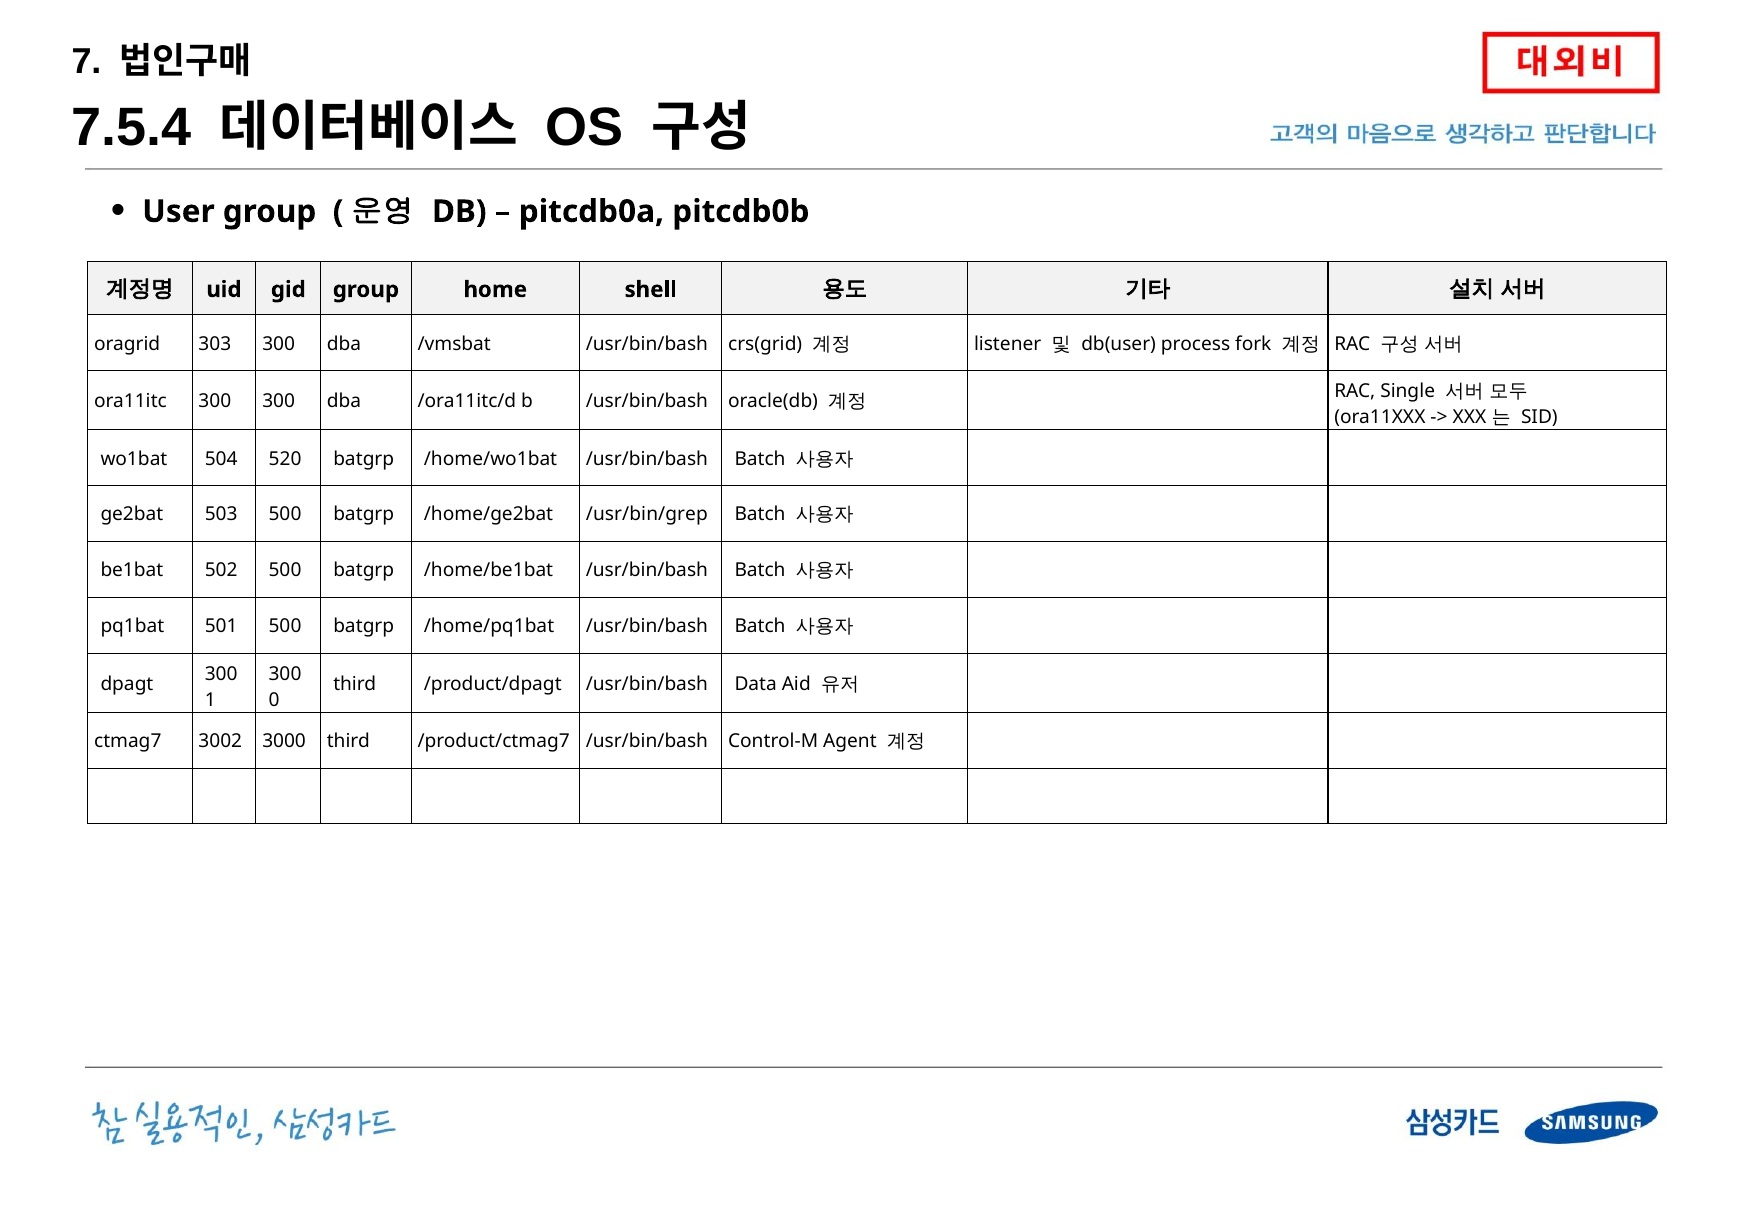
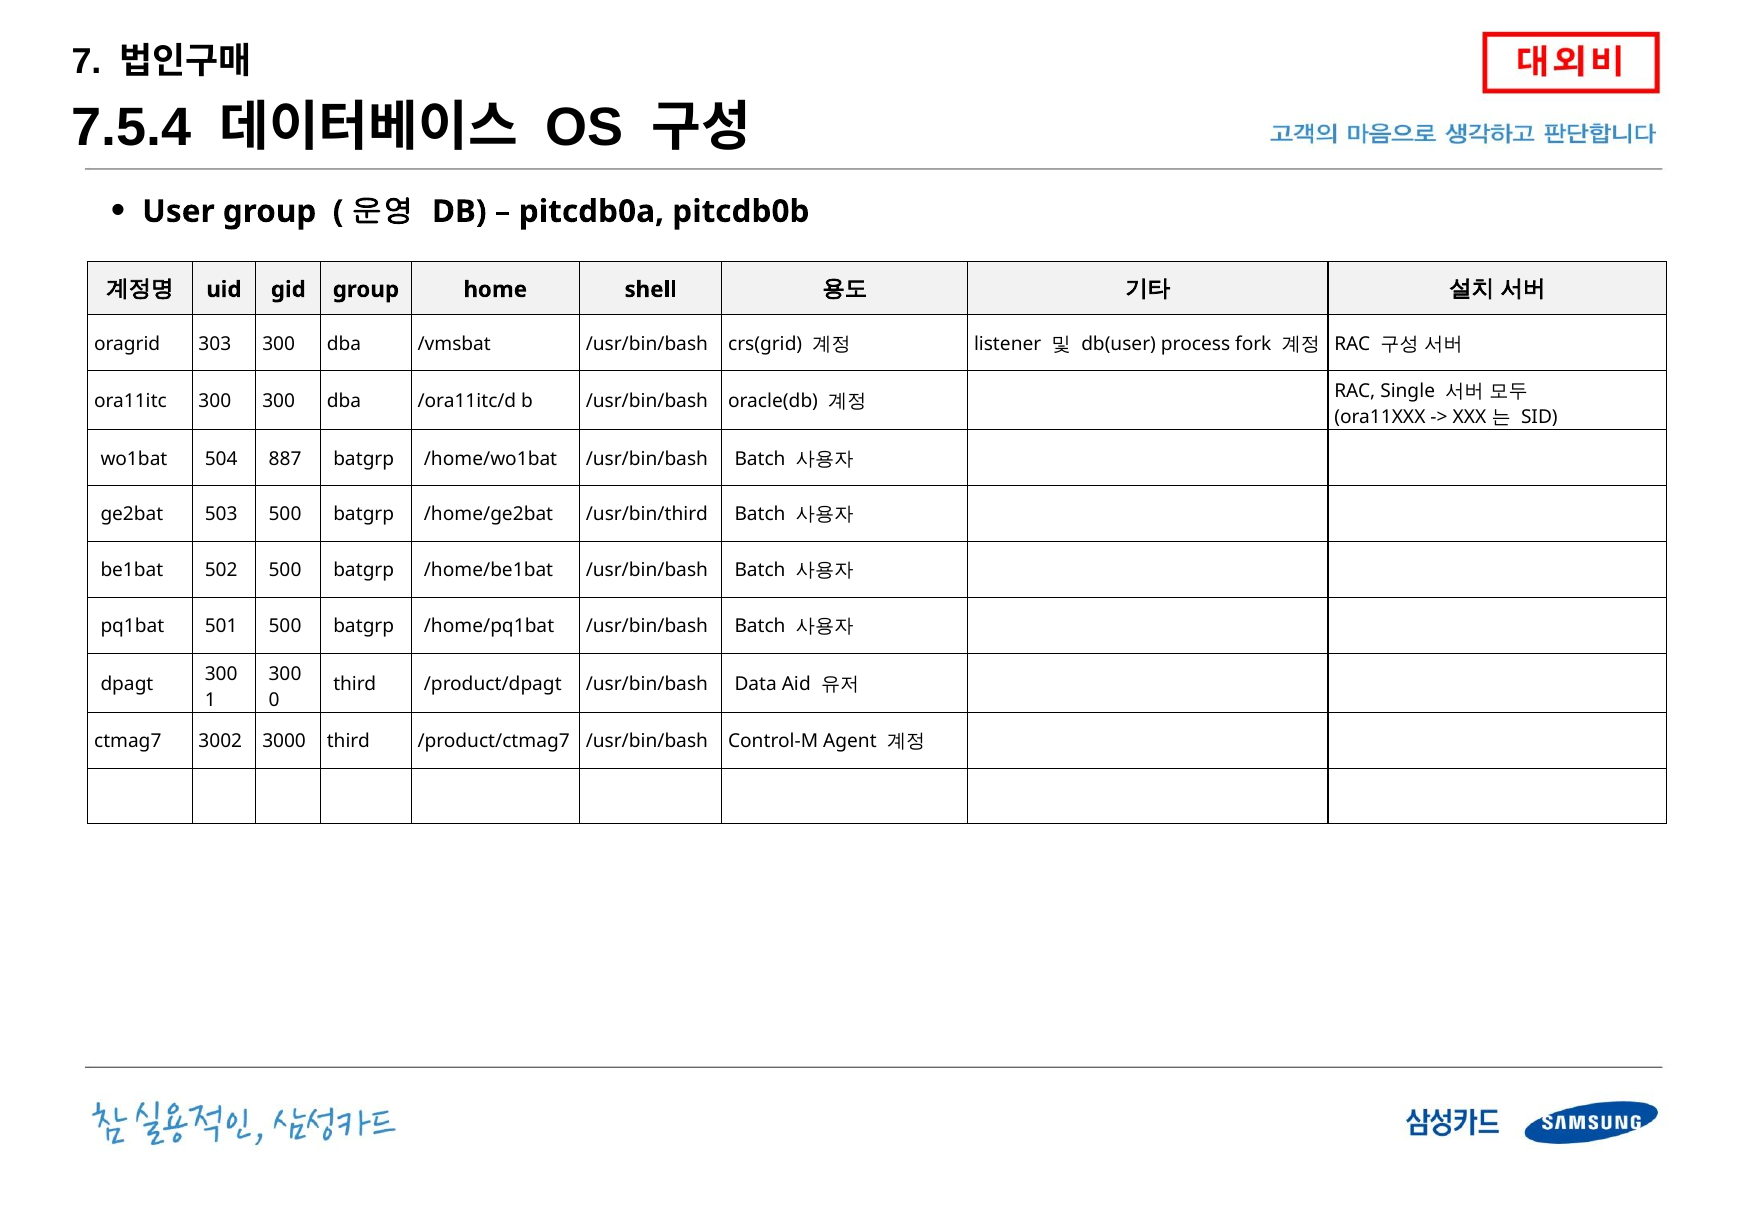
520: 520 -> 887
/usr/bin/grep: /usr/bin/grep -> /usr/bin/third
